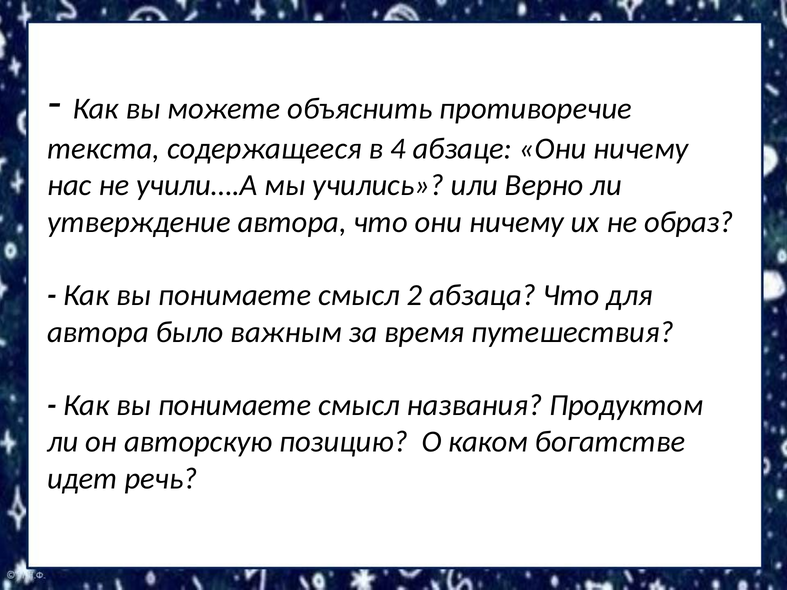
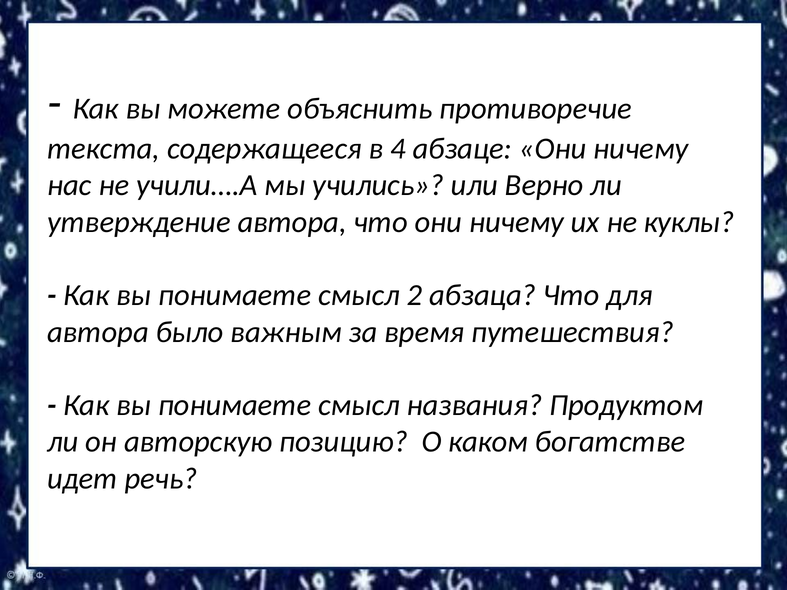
образ: образ -> куклы
